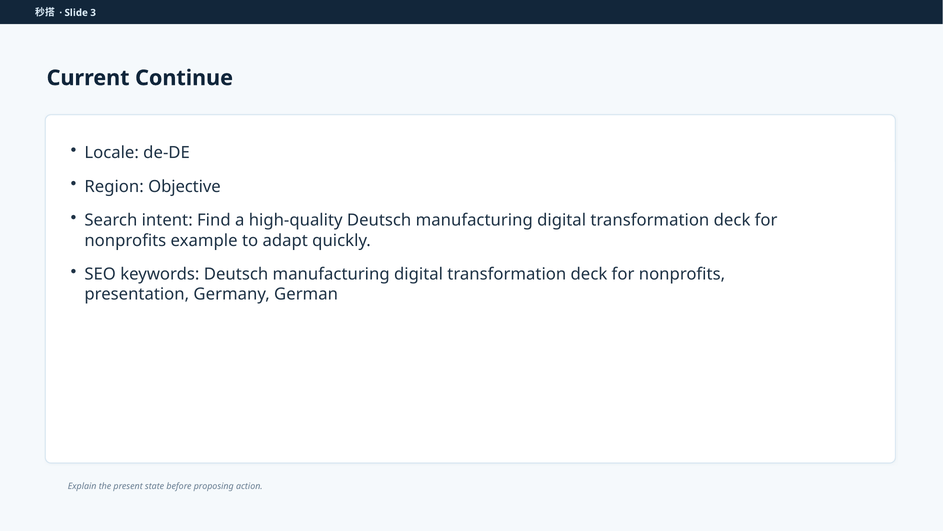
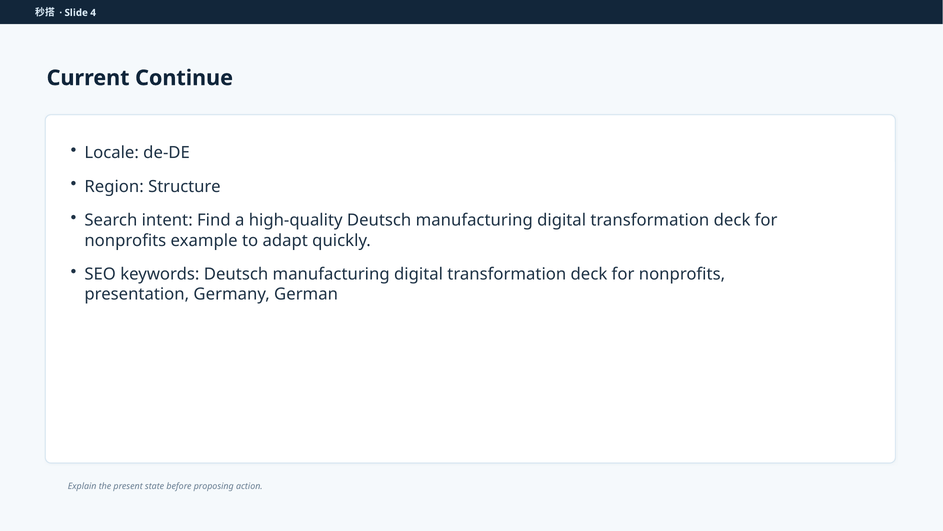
3: 3 -> 4
Objective: Objective -> Structure
